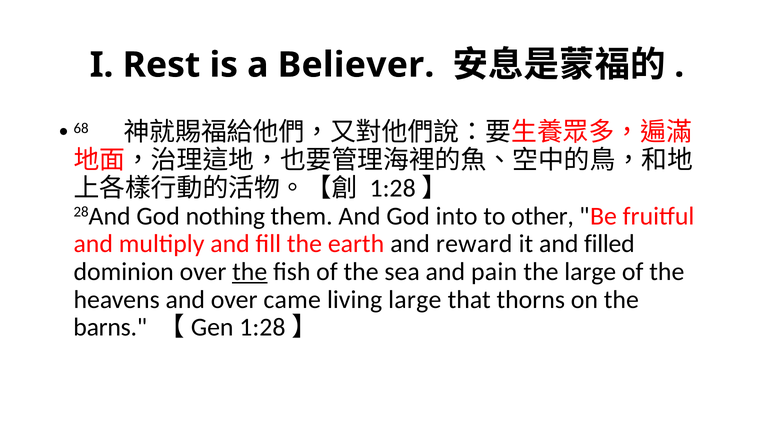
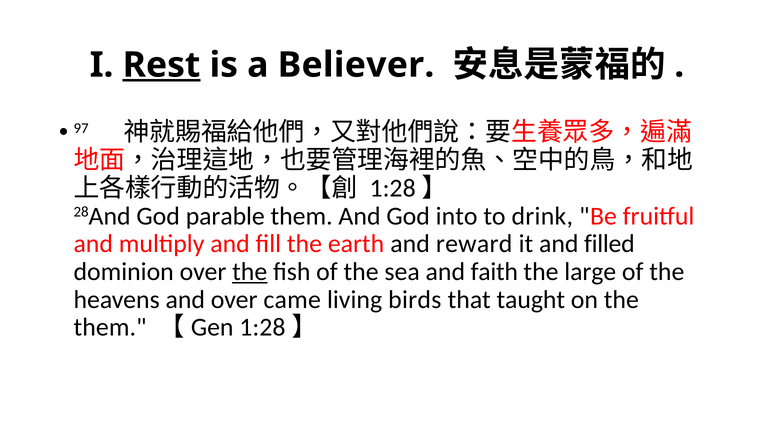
Rest underline: none -> present
68: 68 -> 97
nothing: nothing -> parable
other: other -> drink
pain: pain -> faith
living large: large -> birds
thorns: thorns -> taught
barns at (110, 328): barns -> them
